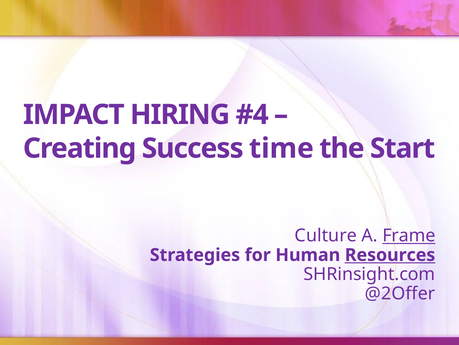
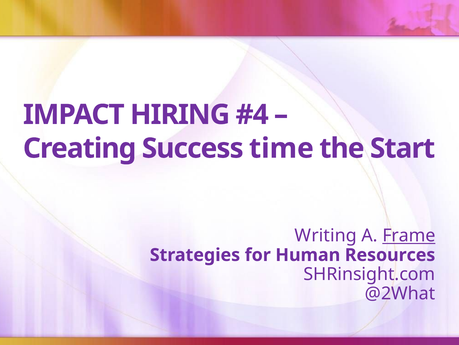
Culture: Culture -> Writing
Resources underline: present -> none
@2Offer: @2Offer -> @2What
